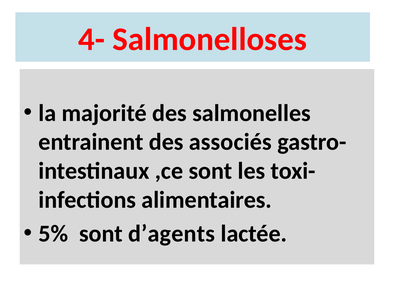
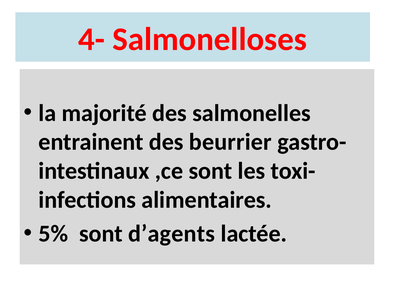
associés: associés -> beurrier
